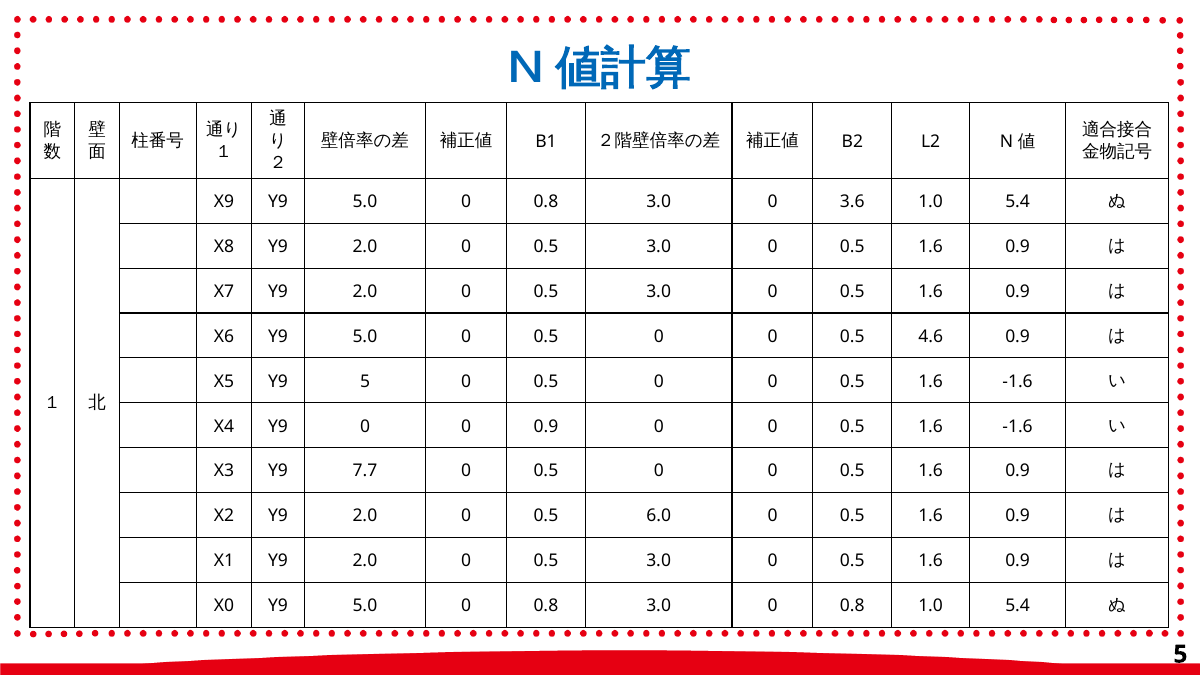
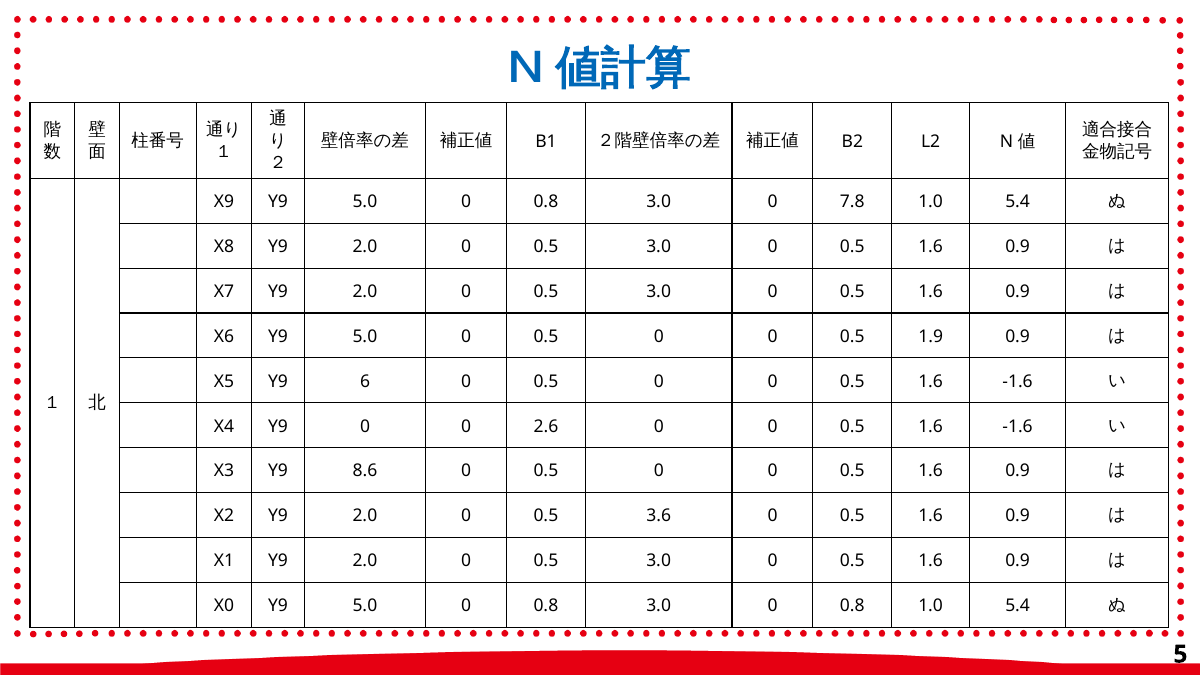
3.6: 3.6 -> 7.8
4.6: 4.6 -> 1.9
Y9 5: 5 -> 6
0 0.9: 0.9 -> 2.6
7.7: 7.7 -> 8.6
6.0: 6.0 -> 3.6
